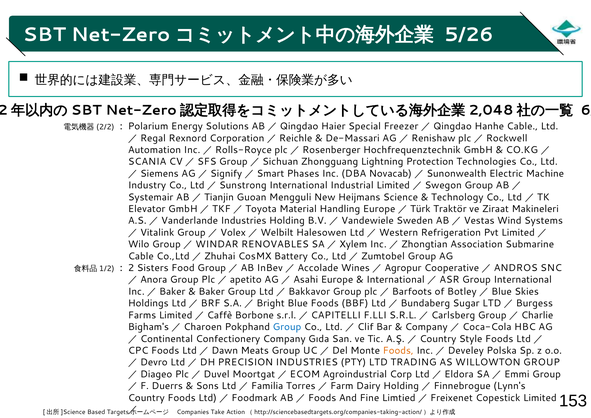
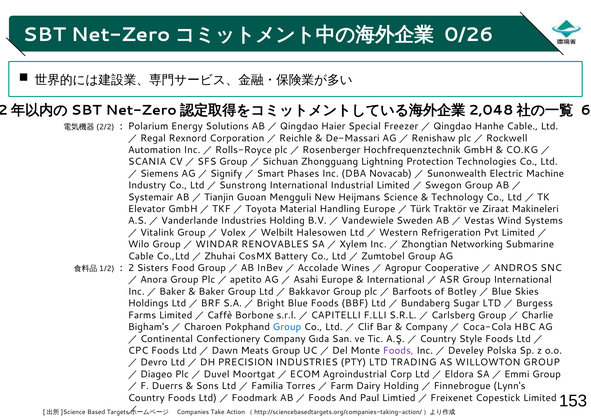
5/26: 5/26 -> 0/26
Association: Association -> Networking
Foods at (398, 350) colour: orange -> purple
Fine: Fine -> Paul
